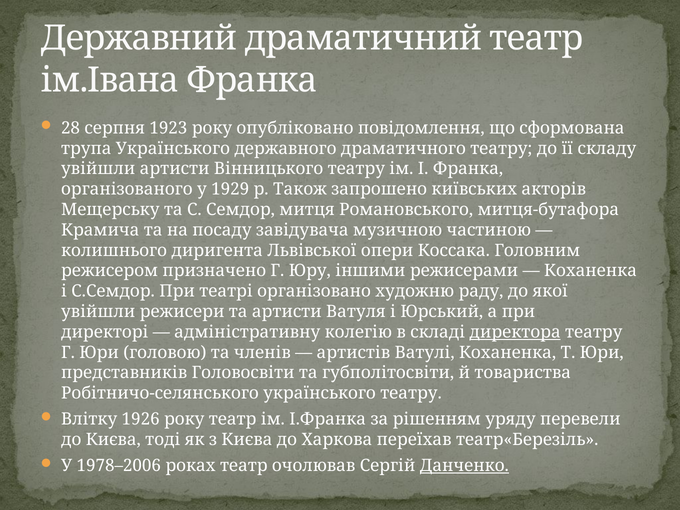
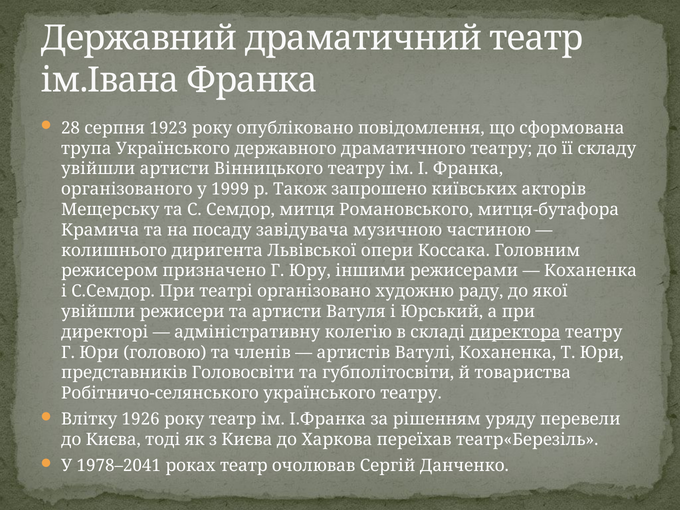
1929: 1929 -> 1999
1978–2006: 1978–2006 -> 1978–2041
Данченко underline: present -> none
